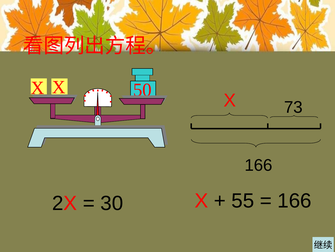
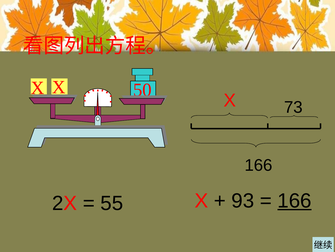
55: 55 -> 93
166 at (295, 200) underline: none -> present
30: 30 -> 55
